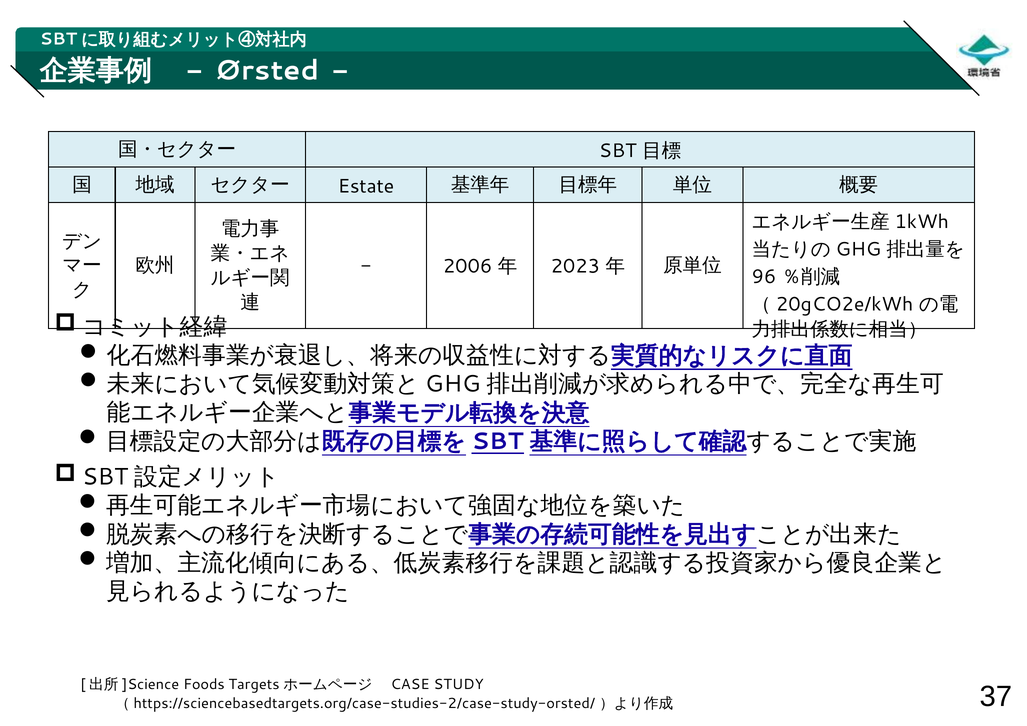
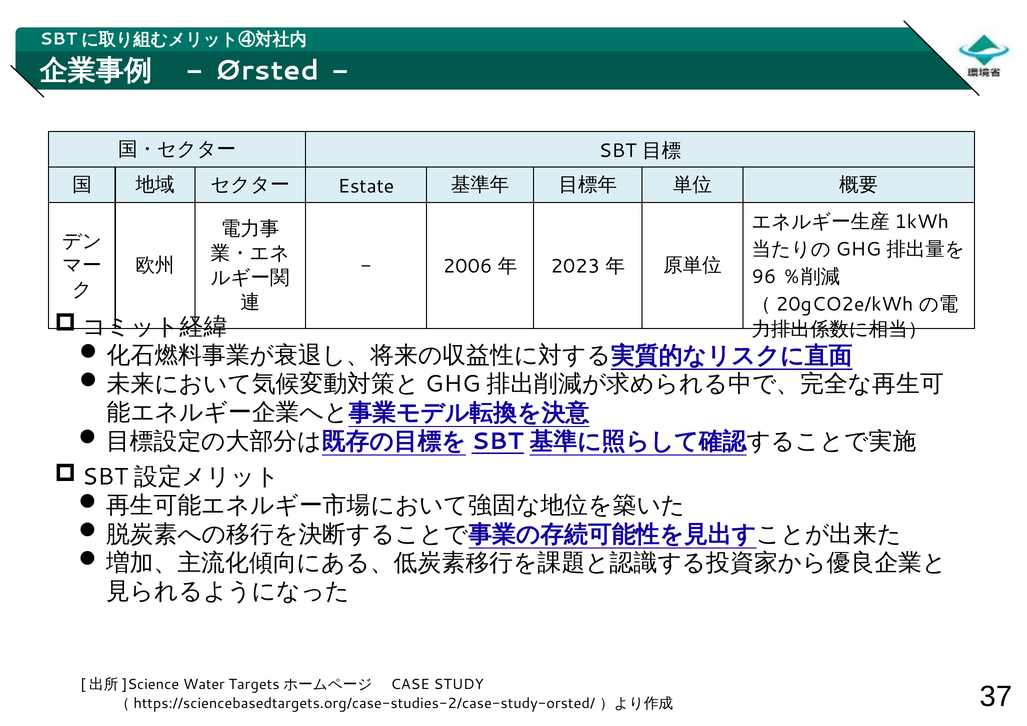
Foods: Foods -> Water
